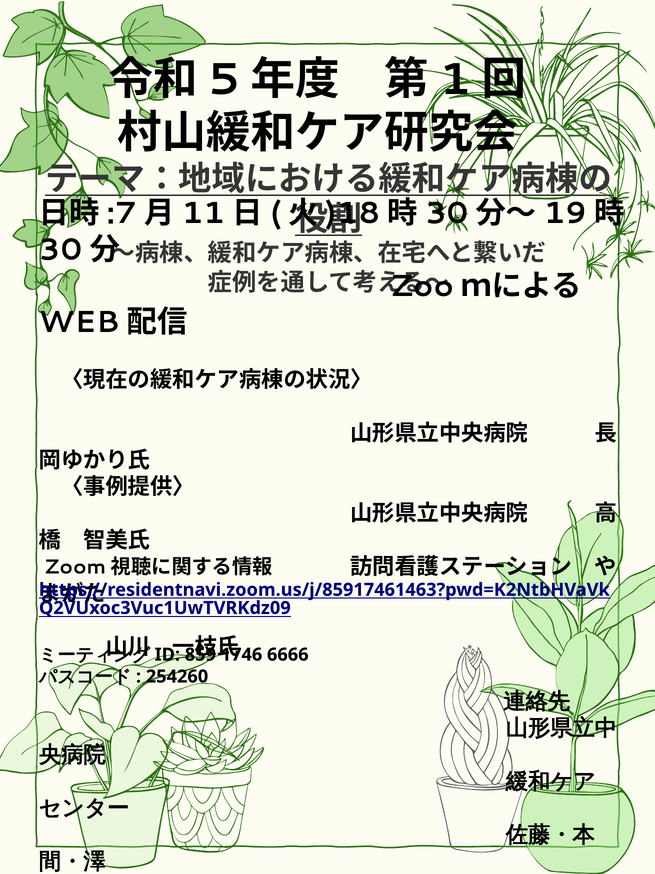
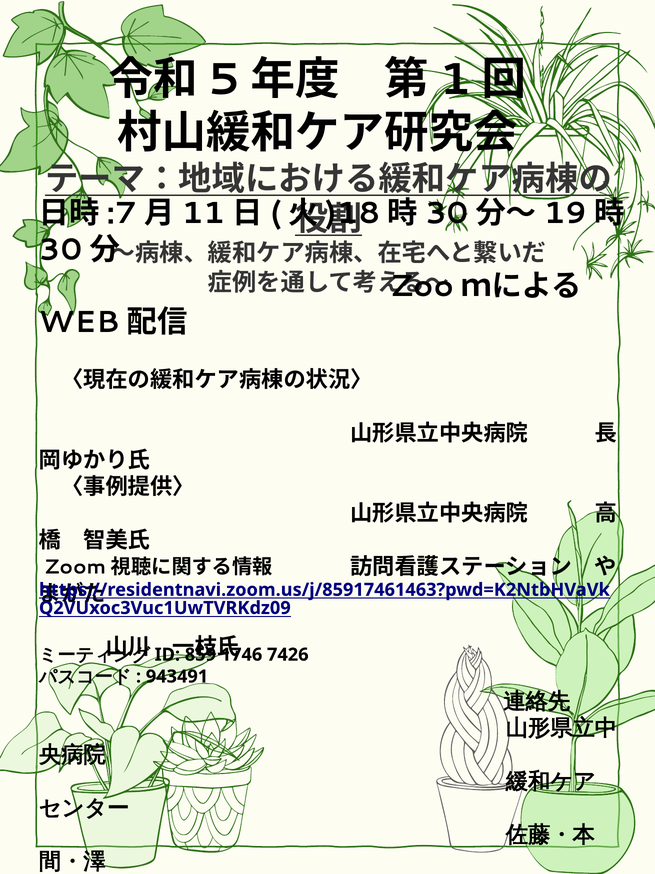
6666: 6666 -> 7426
254260: 254260 -> 943491
